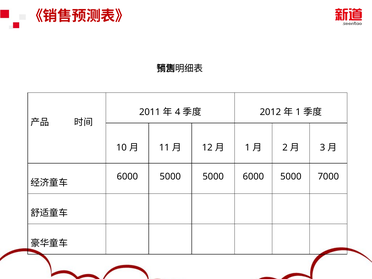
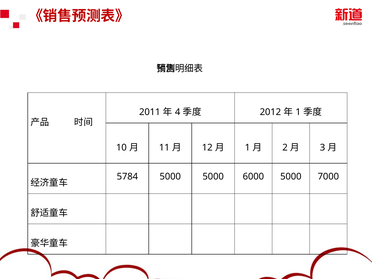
6000 at (127, 176): 6000 -> 5784
